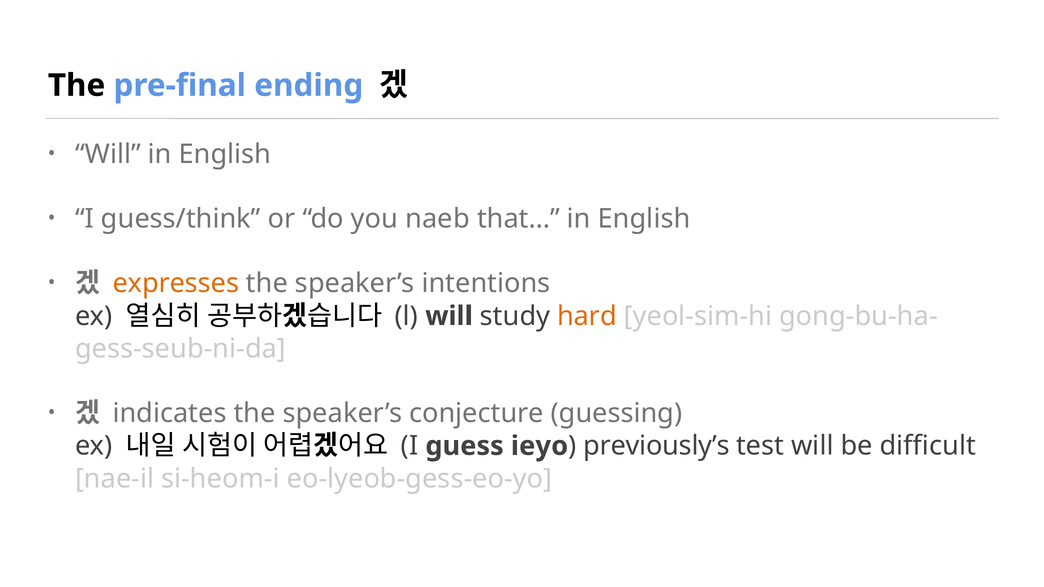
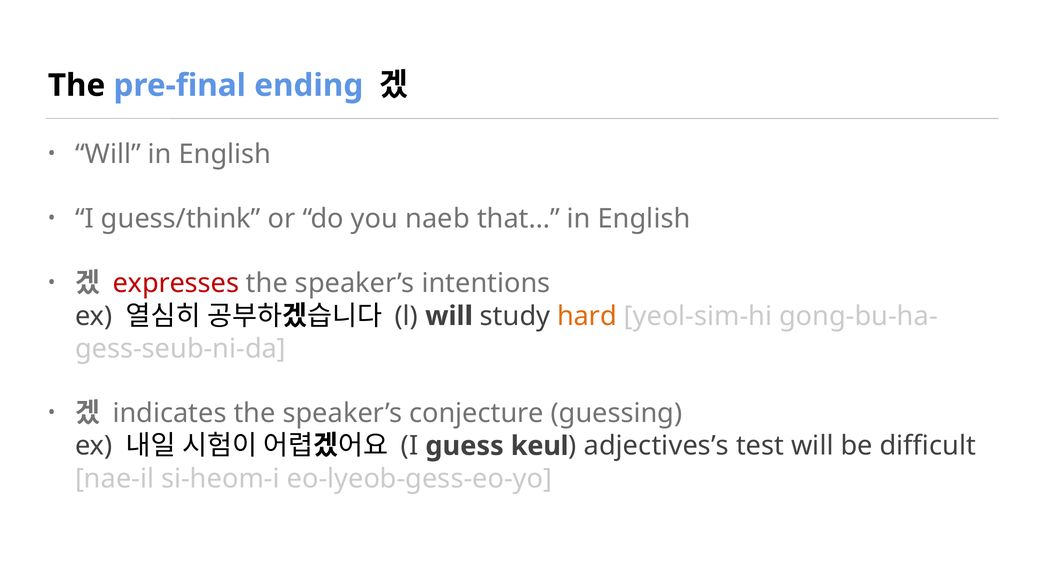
expresses colour: orange -> red
ieyo: ieyo -> keul
previously’s: previously’s -> adjectives’s
